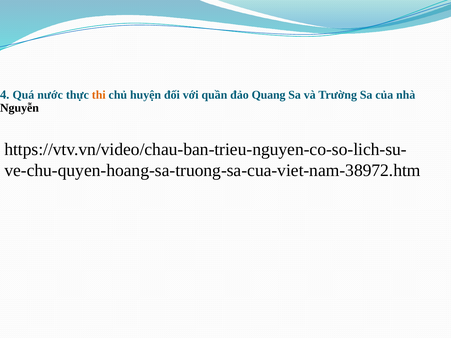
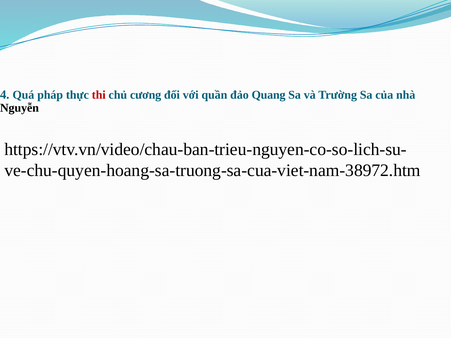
nước: nước -> pháp
thi colour: orange -> red
huyện: huyện -> cương
